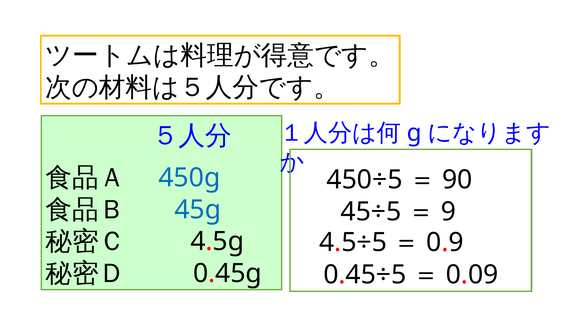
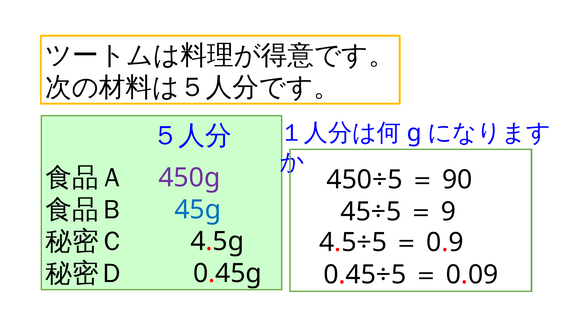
450g colour: blue -> purple
